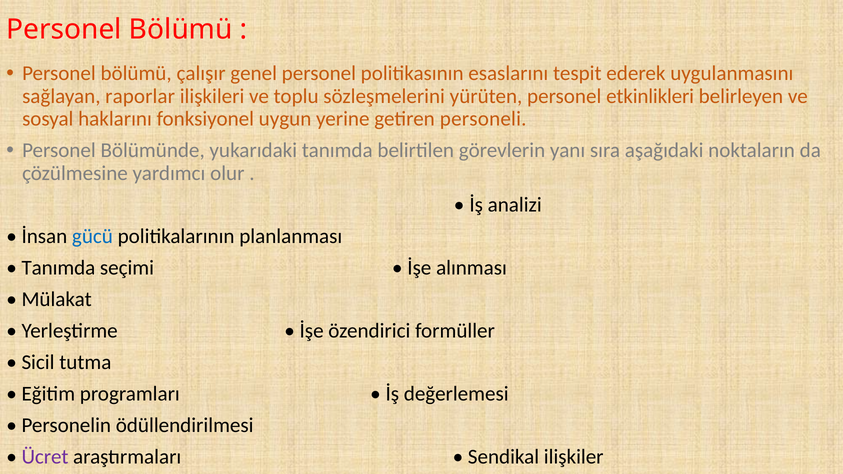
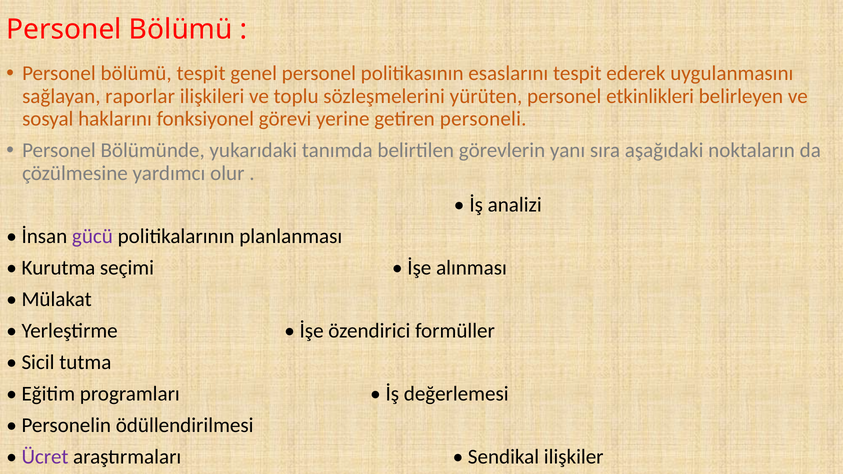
bölümü çalışır: çalışır -> tespit
uygun: uygun -> görevi
gücü colour: blue -> purple
Tanımda at (58, 268): Tanımda -> Kurutma
